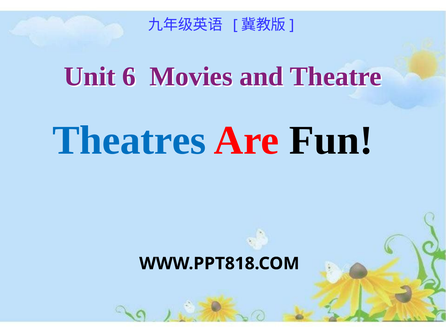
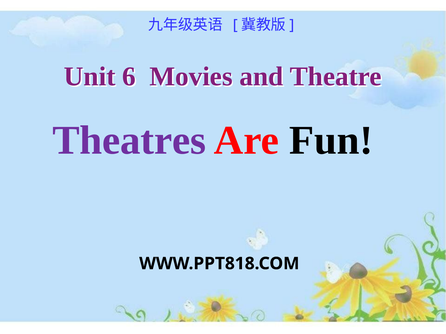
Theatres colour: blue -> purple
